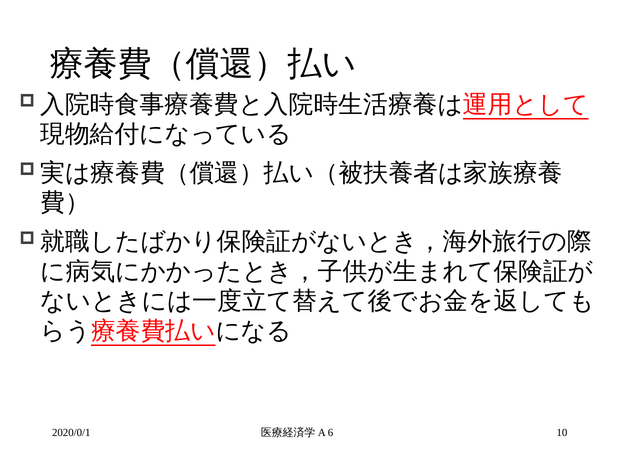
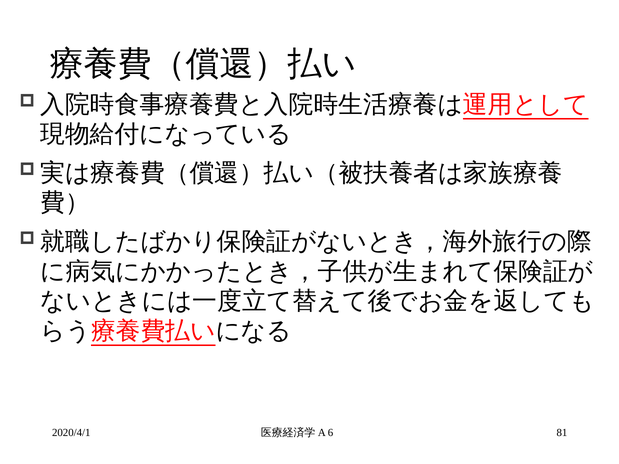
2020/0/1: 2020/0/1 -> 2020/4/1
10: 10 -> 81
